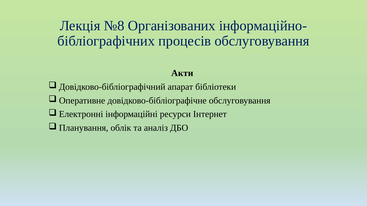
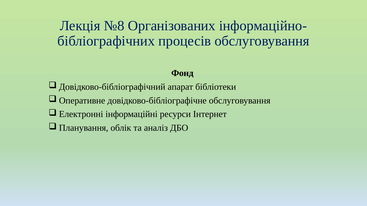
Акти: Акти -> Фонд
